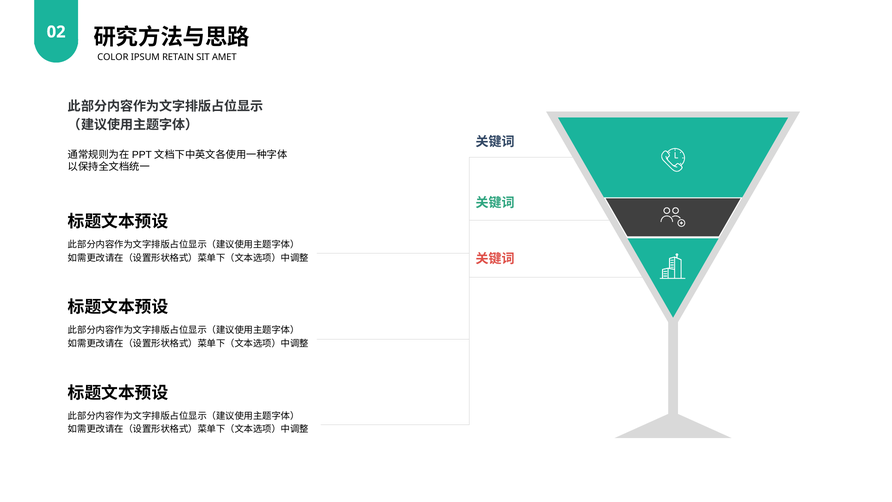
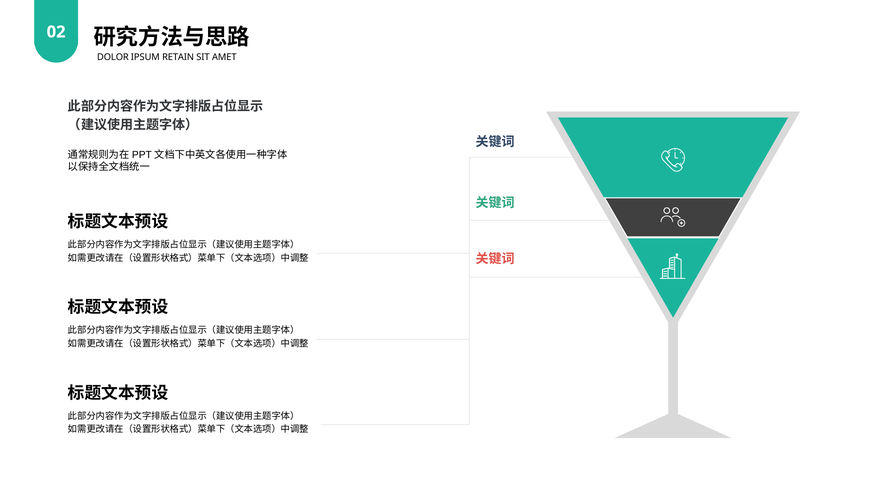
COLOR: COLOR -> DOLOR
